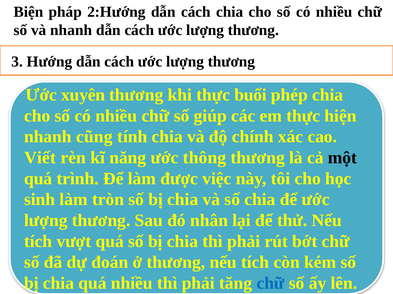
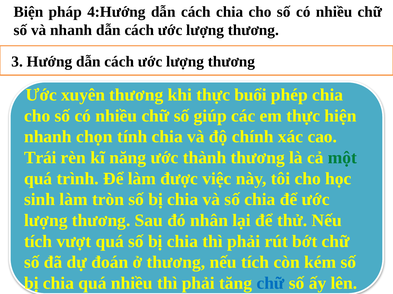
2:Hướng: 2:Hướng -> 4:Hướng
cũng: cũng -> chọn
Viết: Viết -> Trái
thông: thông -> thành
một colour: black -> green
